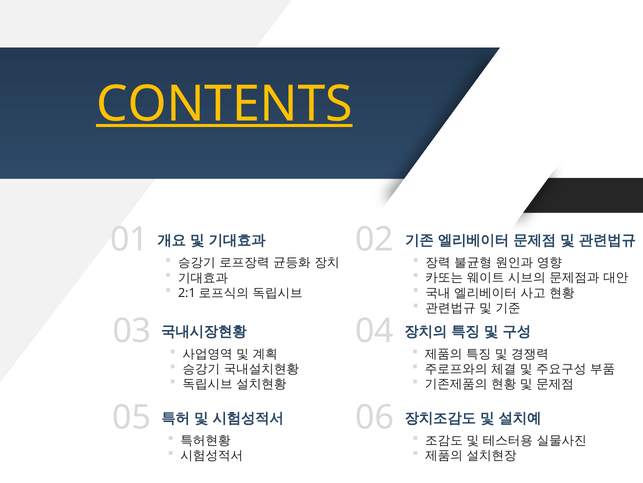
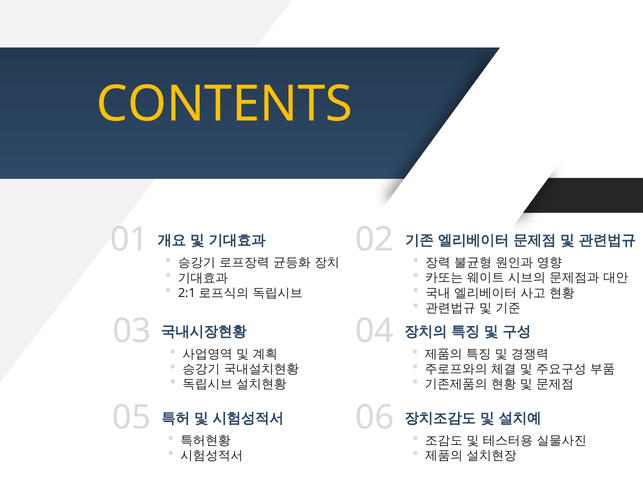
CONTENTS underline: present -> none
